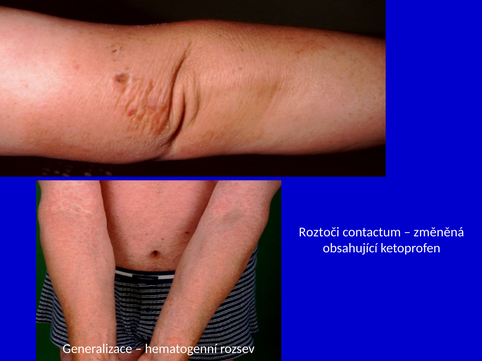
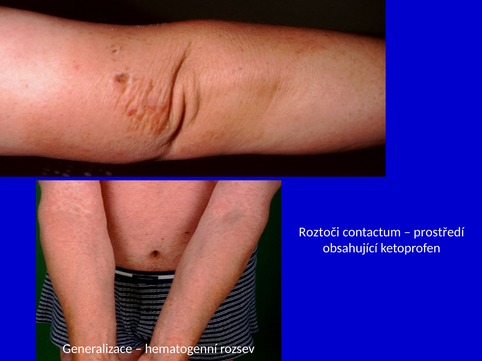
změněná: změněná -> prostředí
